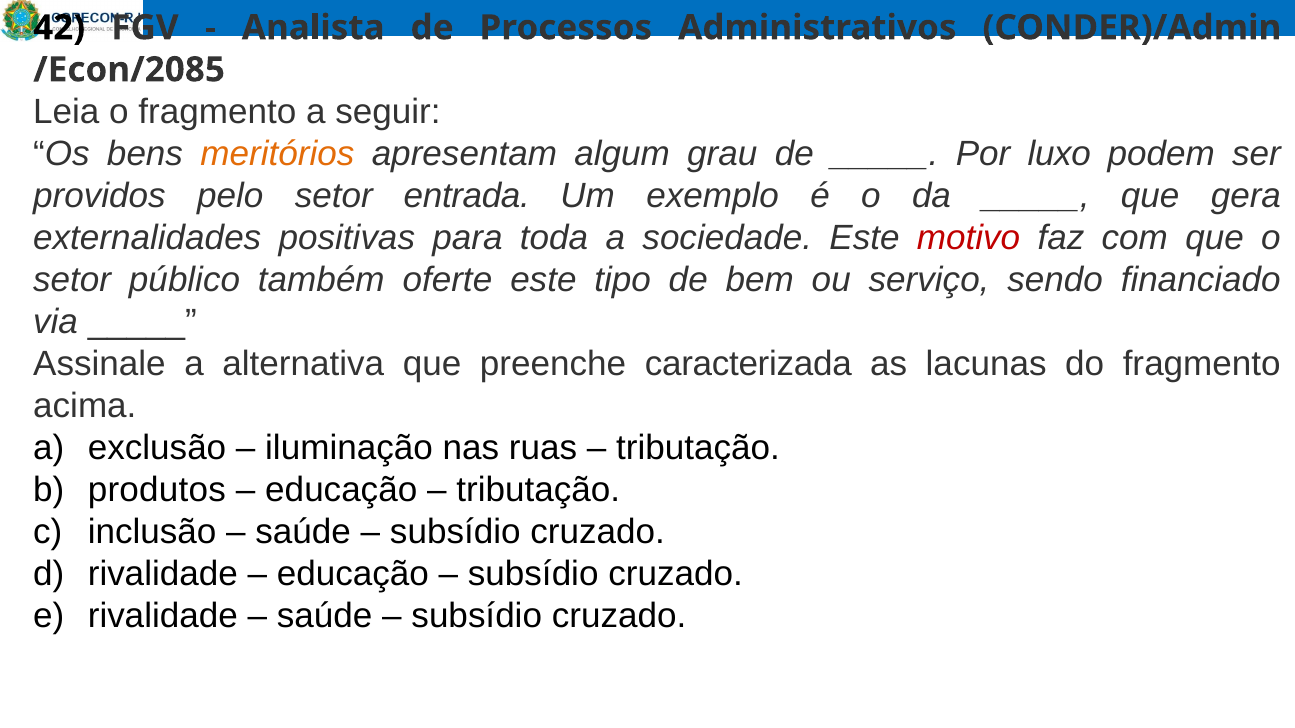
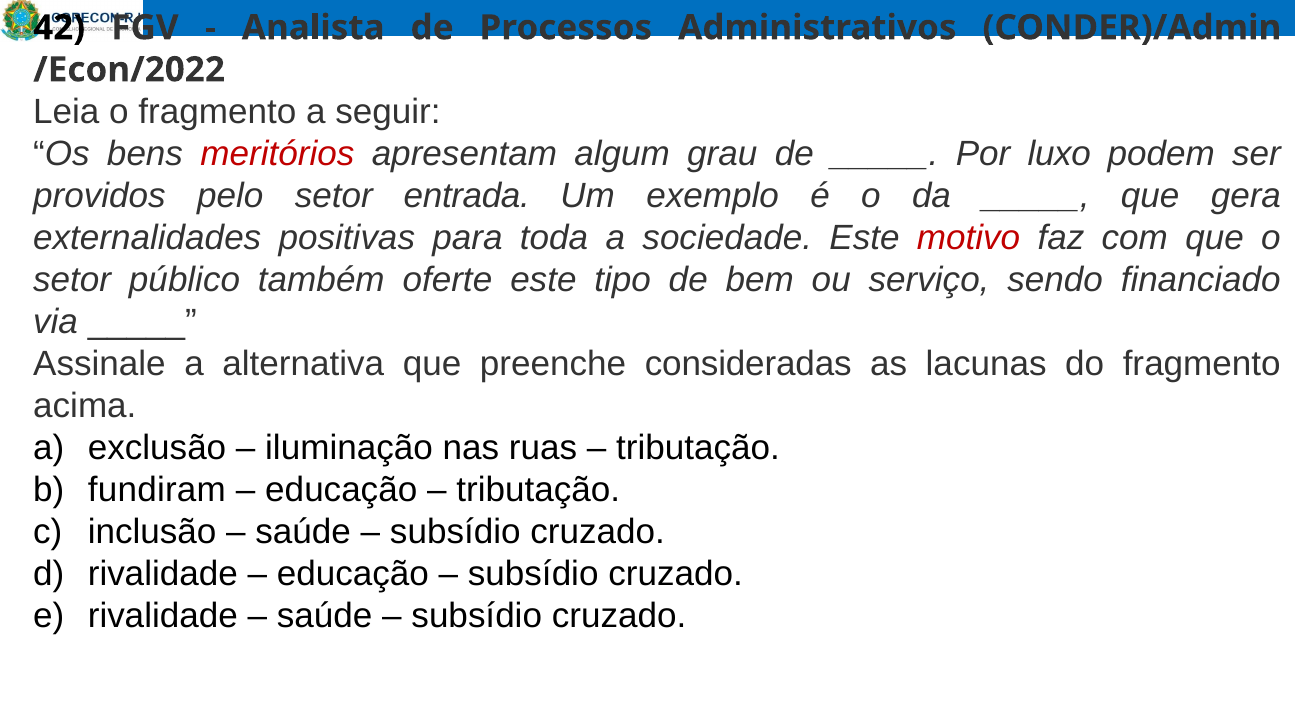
/Econ/2085: /Econ/2085 -> /Econ/2022
meritórios colour: orange -> red
caracterizada: caracterizada -> consideradas
produtos: produtos -> fundiram
